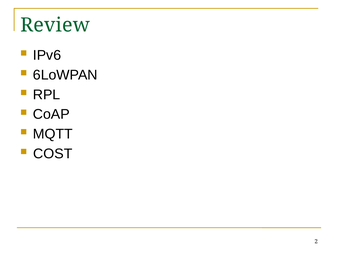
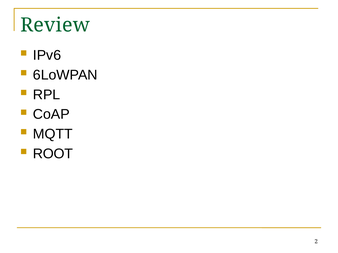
COST: COST -> ROOT
